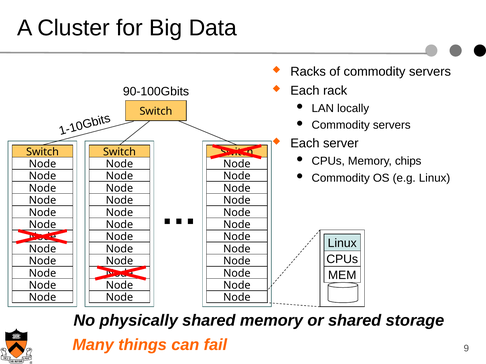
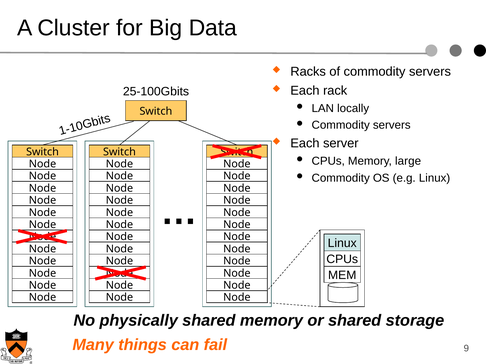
90-100Gbits: 90-100Gbits -> 25-100Gbits
chips: chips -> large
